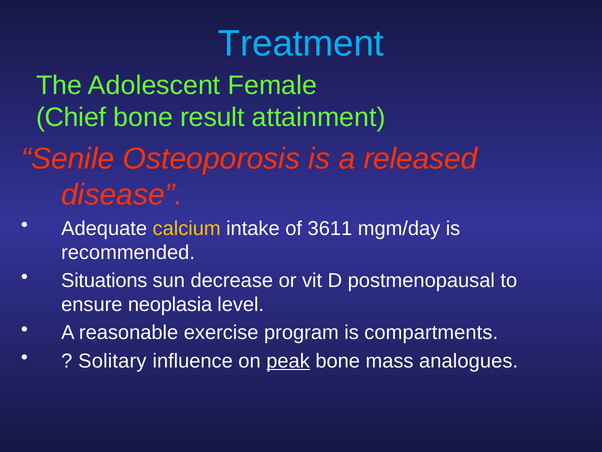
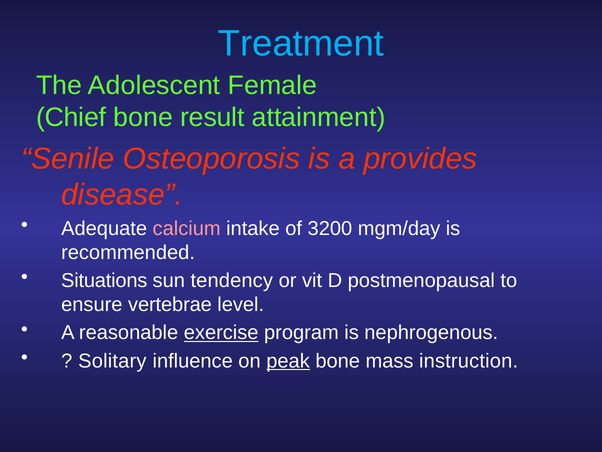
released: released -> provides
calcium colour: yellow -> pink
3611: 3611 -> 3200
decrease: decrease -> tendency
neoplasia: neoplasia -> vertebrae
exercise underline: none -> present
compartments: compartments -> nephrogenous
analogues: analogues -> instruction
